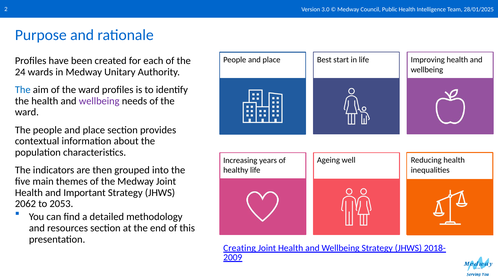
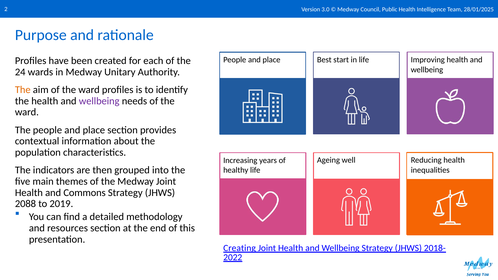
The at (23, 90) colour: blue -> orange
Important: Important -> Commons
2062: 2062 -> 2088
2053: 2053 -> 2019
2009: 2009 -> 2022
